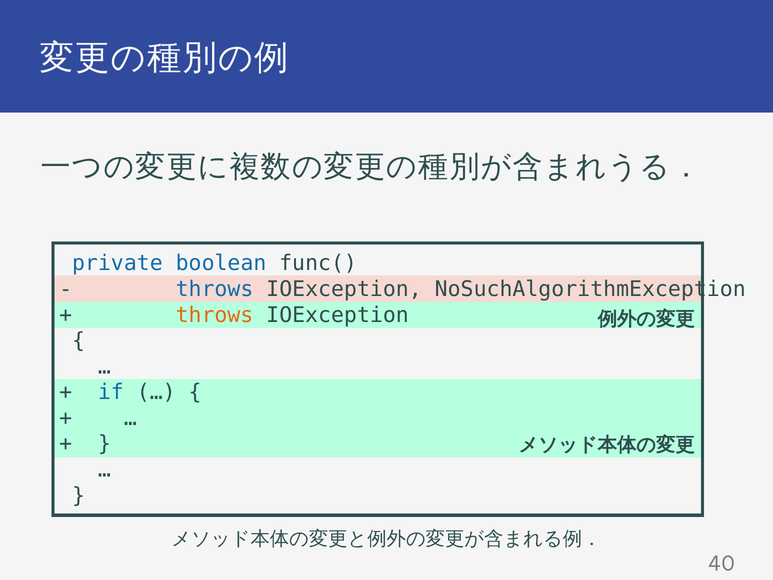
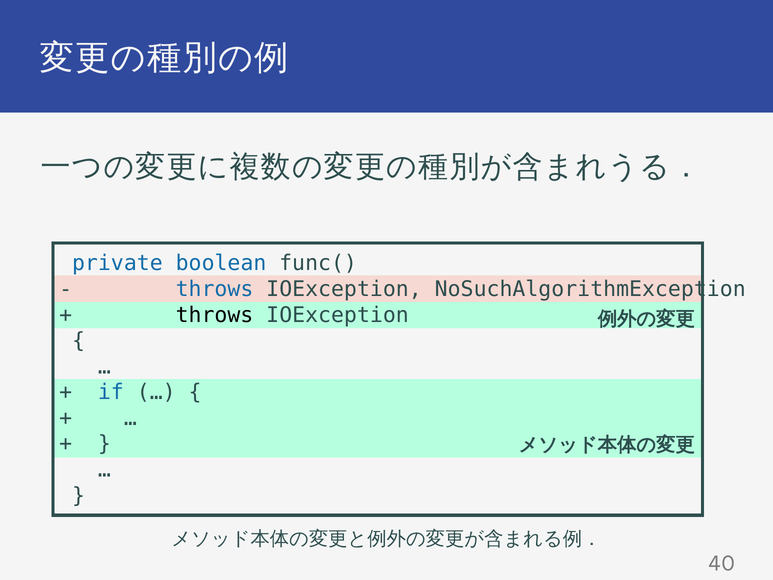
throws at (214, 315) colour: orange -> black
